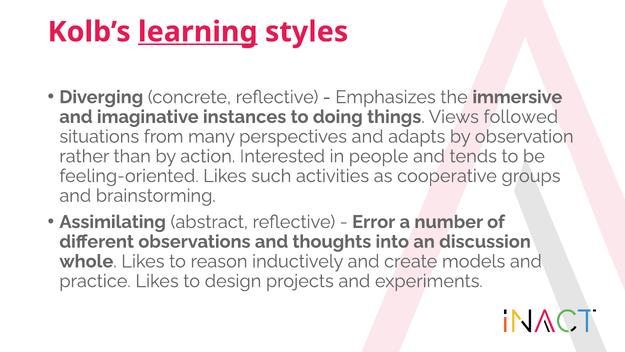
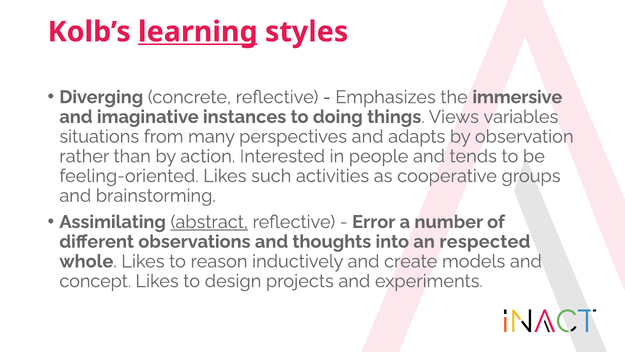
followed: followed -> variables
abstract underline: none -> present
discussion: discussion -> respected
practice: practice -> concept
